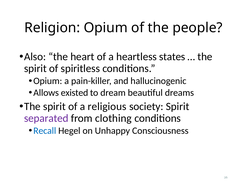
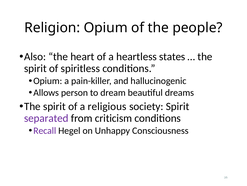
existed: existed -> person
clothing: clothing -> criticism
Recall colour: blue -> purple
